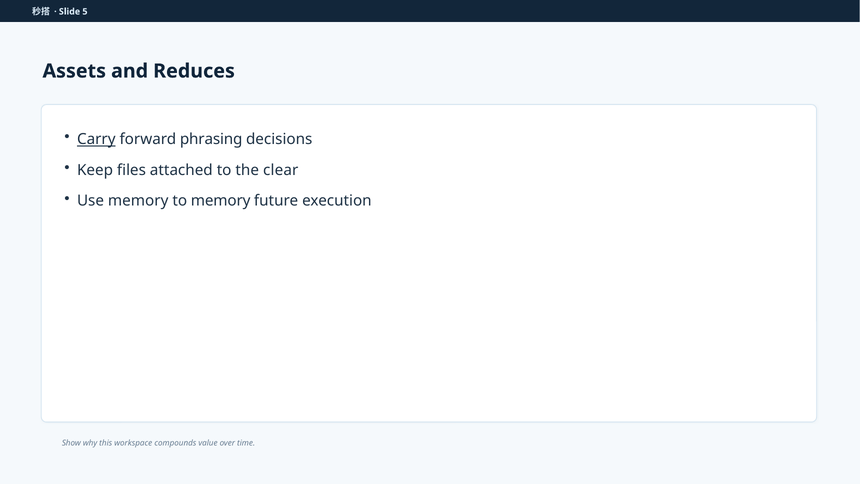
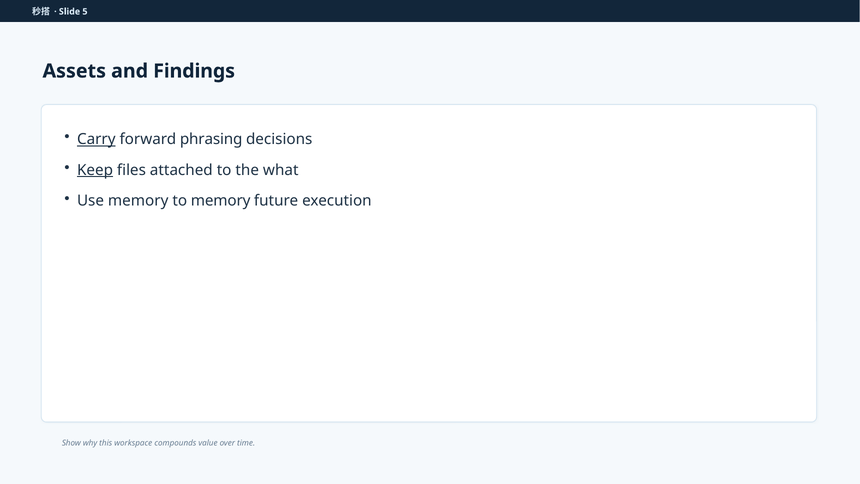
Reduces: Reduces -> Findings
Keep underline: none -> present
clear: clear -> what
